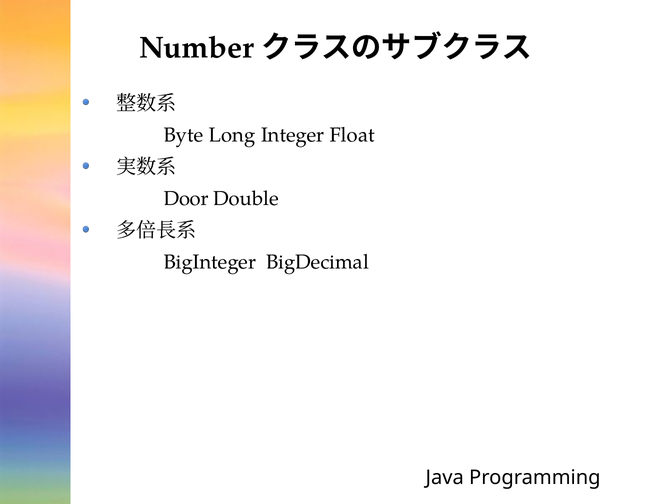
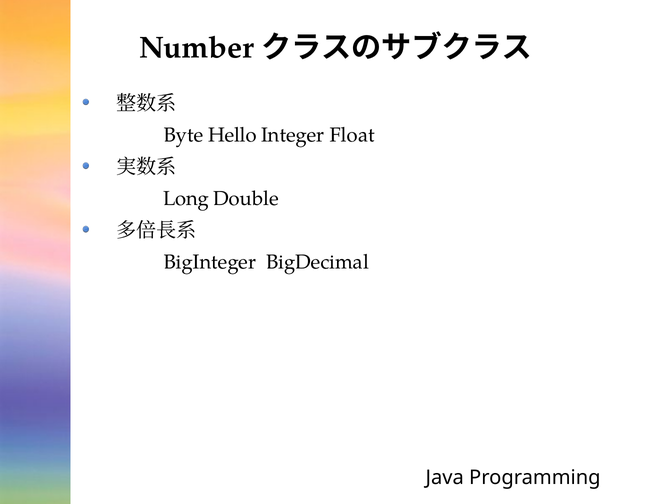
Long: Long -> Hello
Door: Door -> Long
